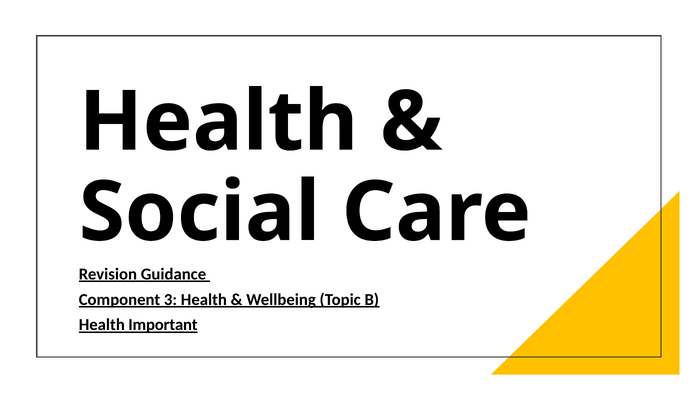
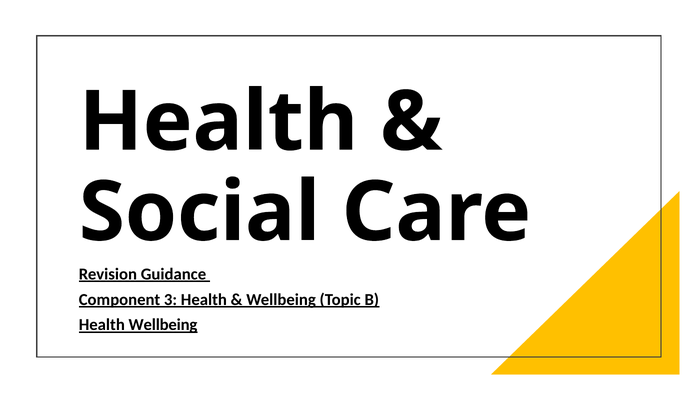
Health Important: Important -> Wellbeing
